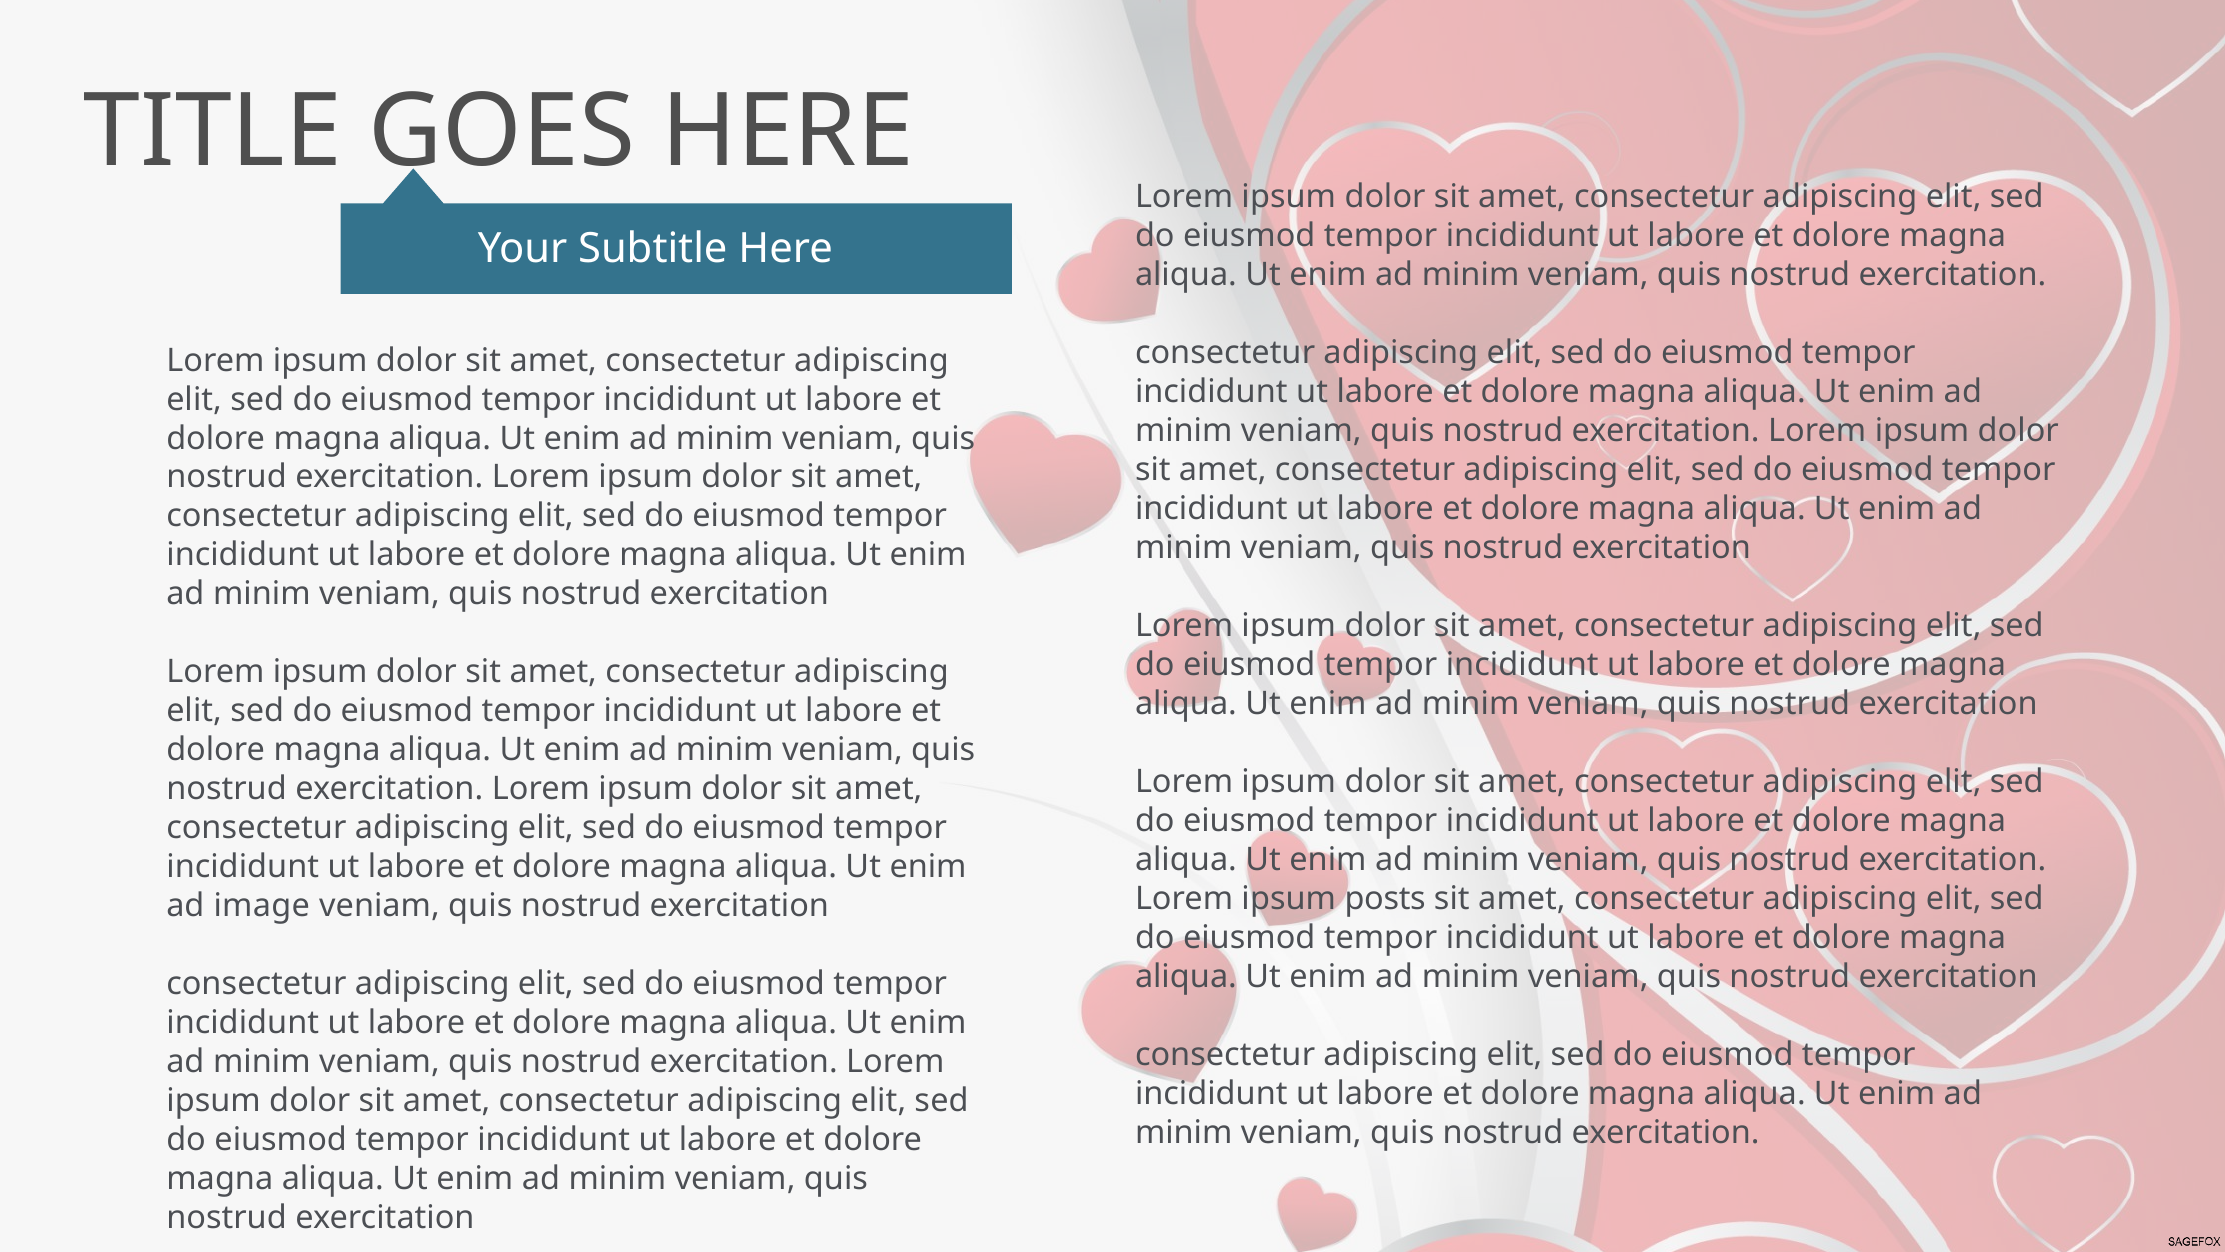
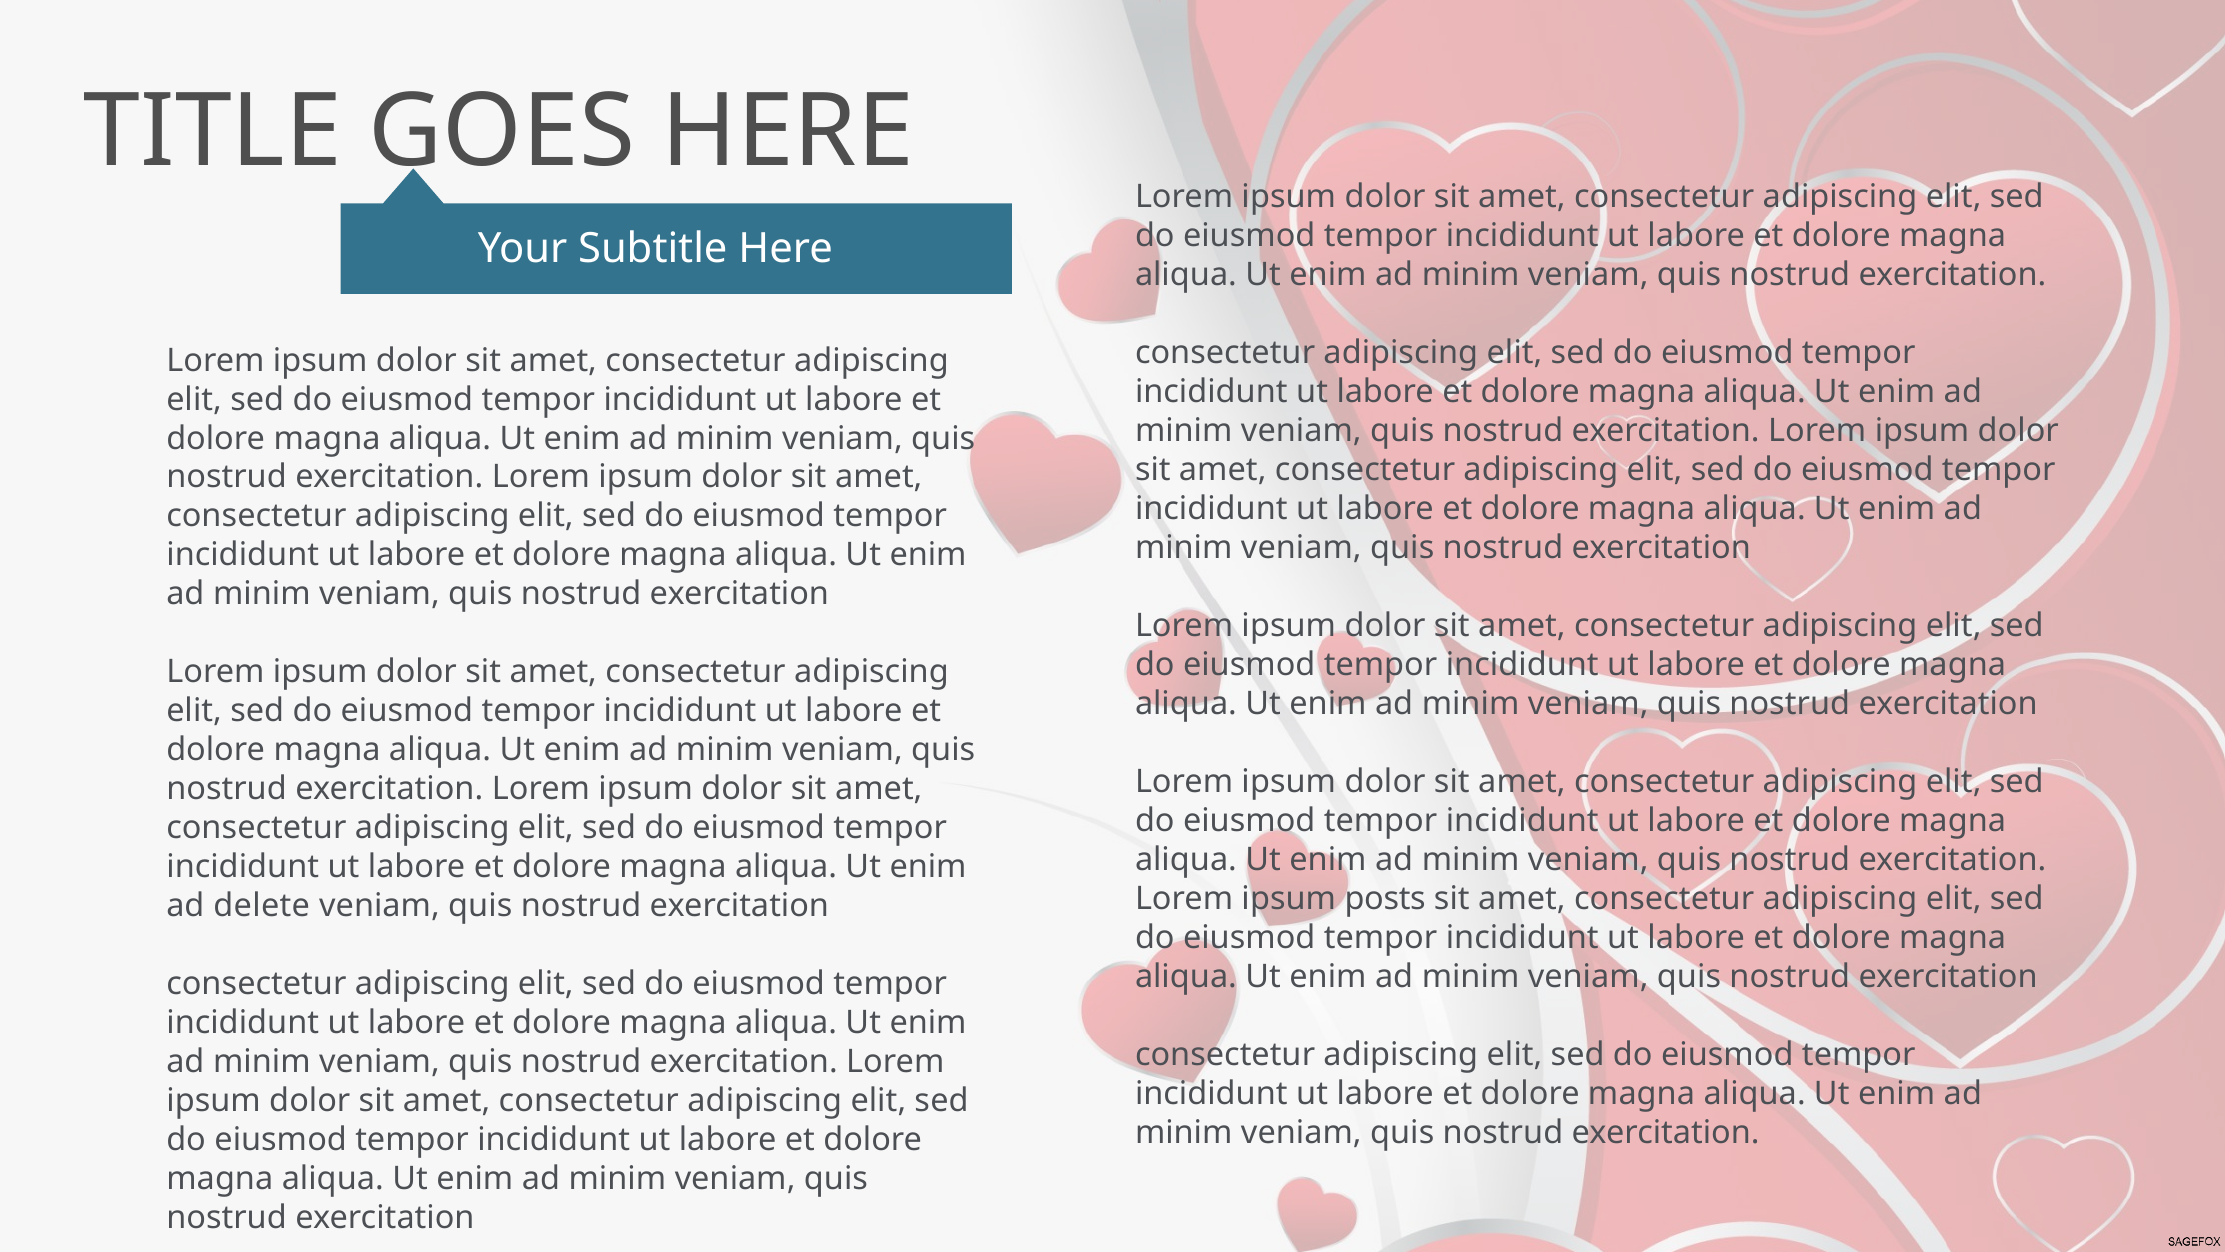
image: image -> delete
